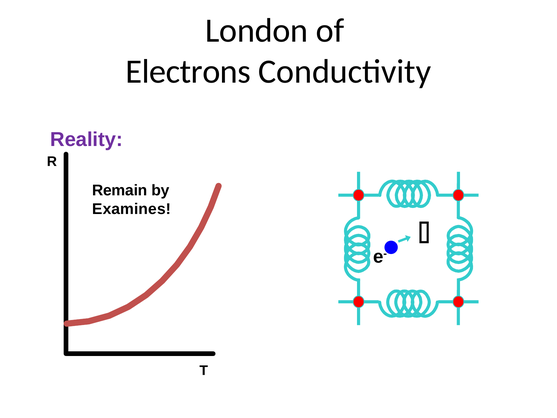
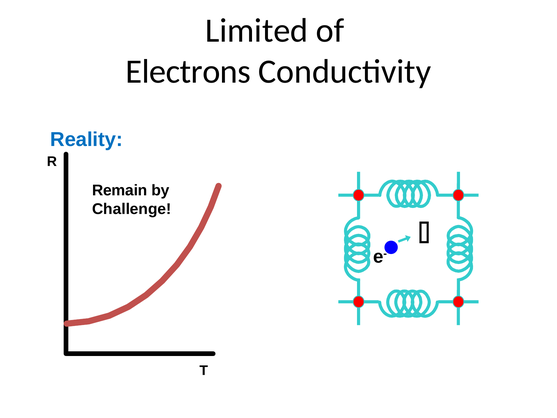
London: London -> Limited
Reality colour: purple -> blue
Examines: Examines -> Challenge
